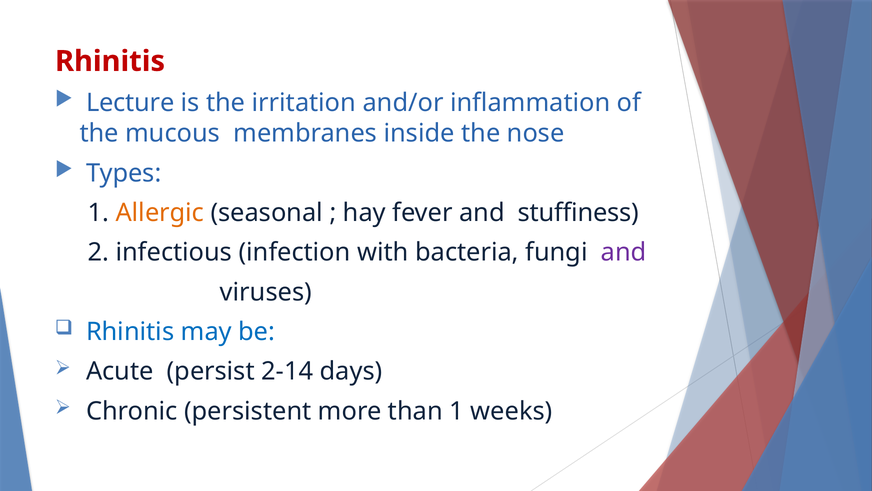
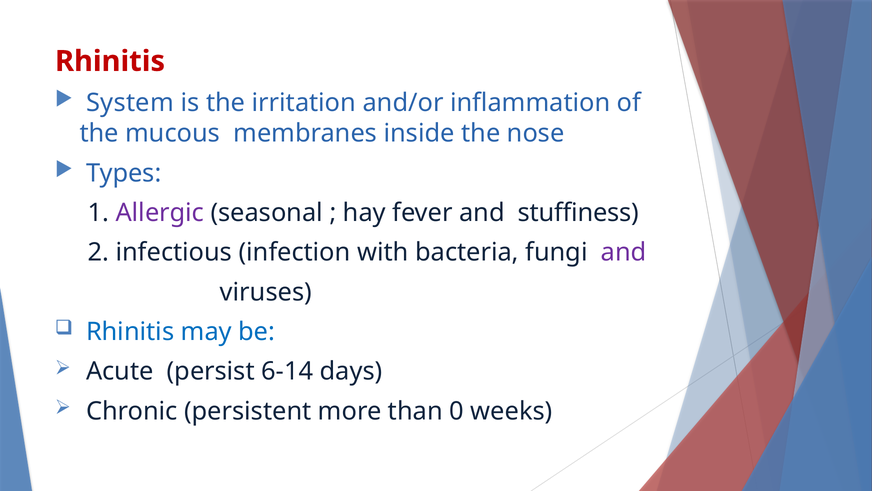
Lecture: Lecture -> System
Allergic colour: orange -> purple
2-14: 2-14 -> 6-14
than 1: 1 -> 0
